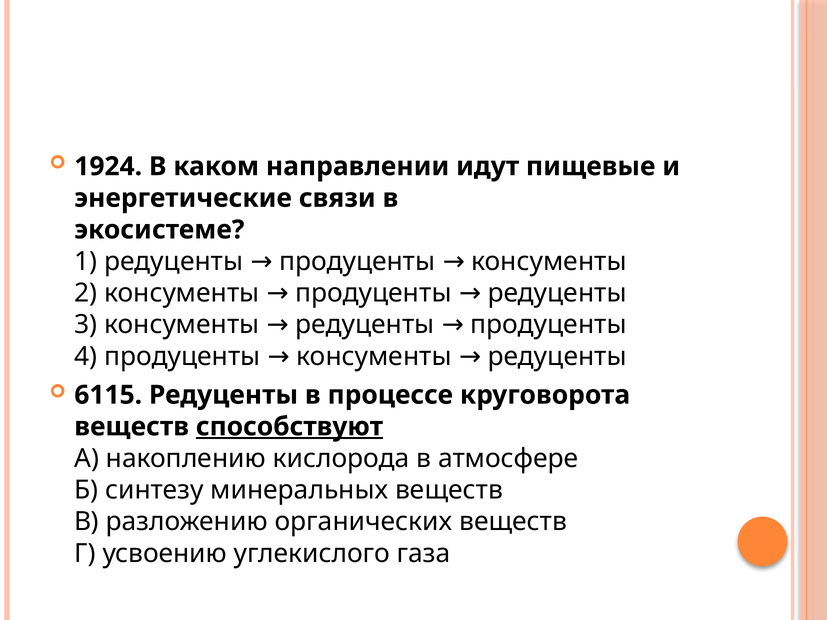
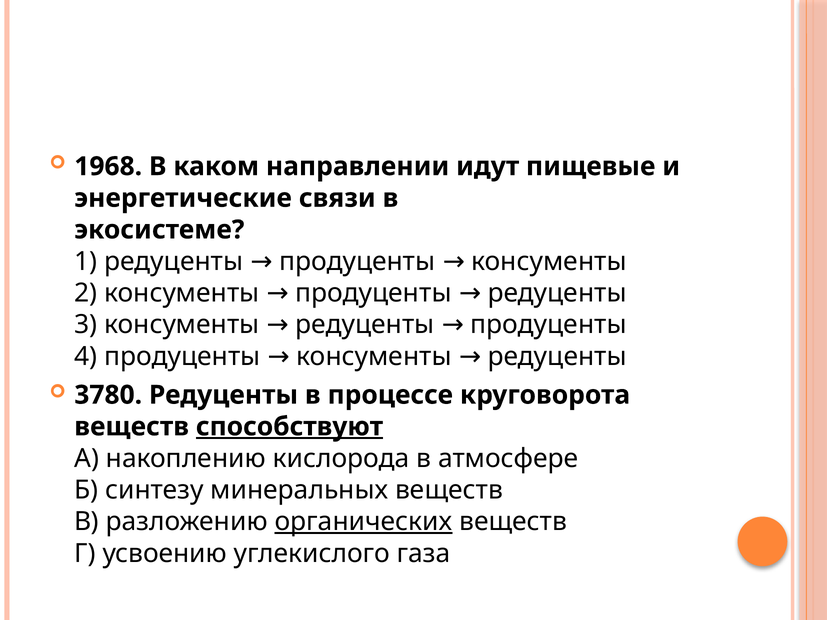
1924: 1924 -> 1968
6115: 6115 -> 3780
органических underline: none -> present
